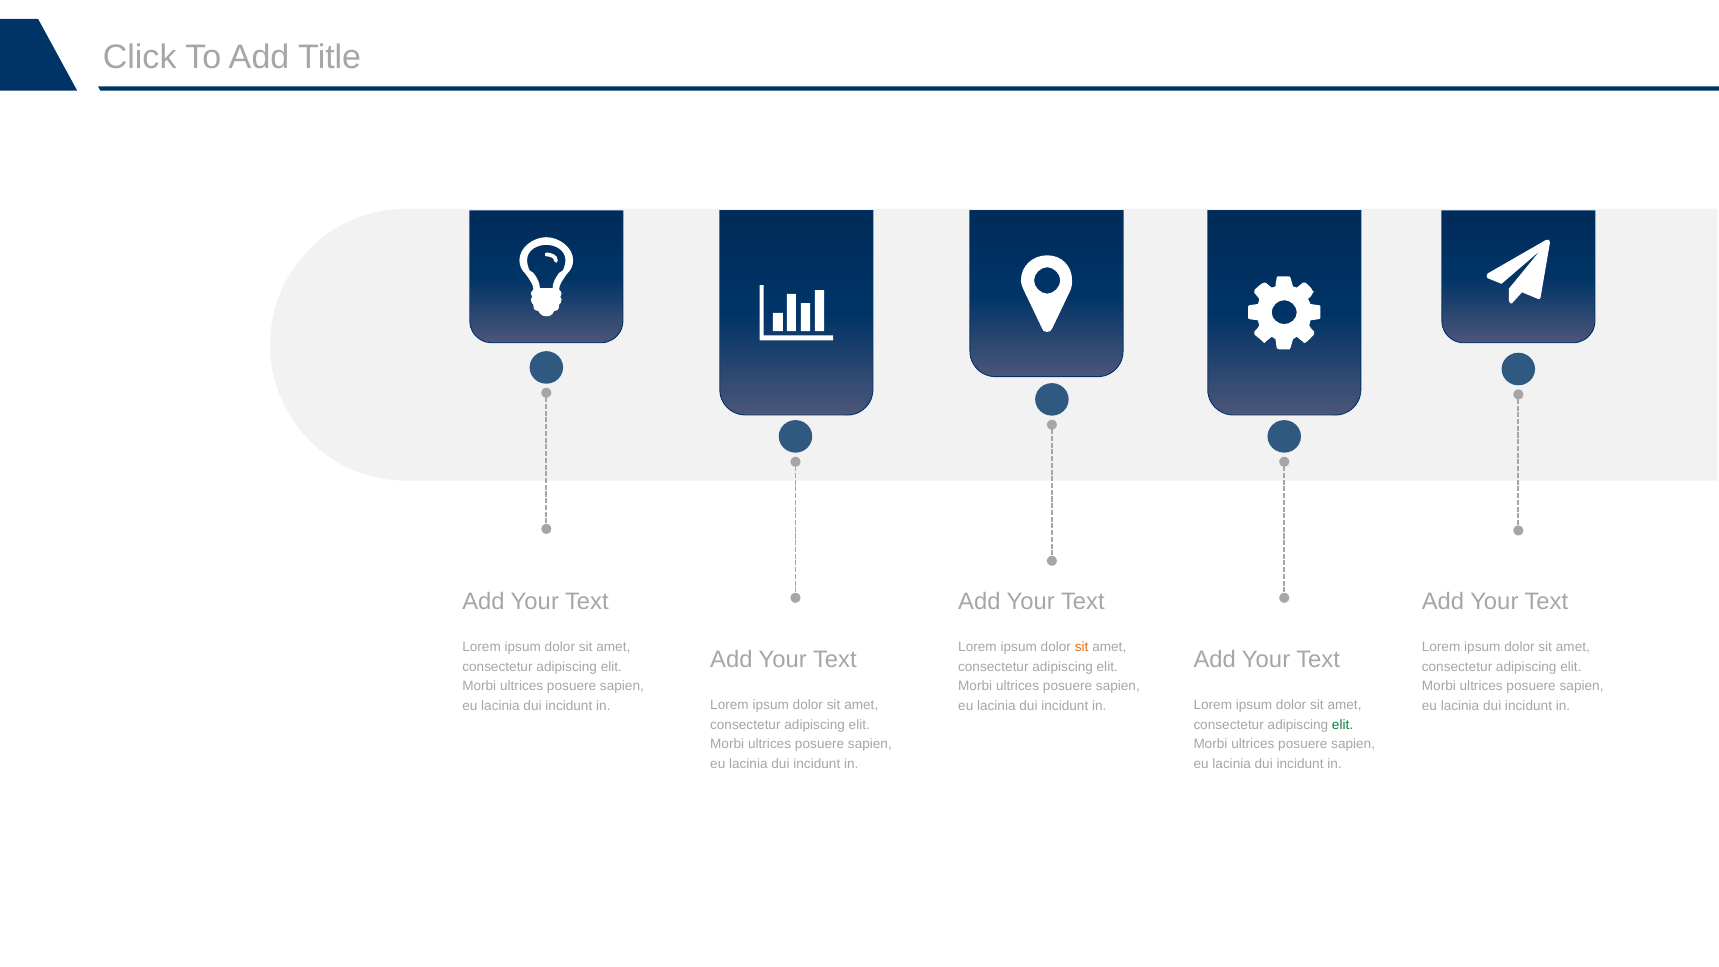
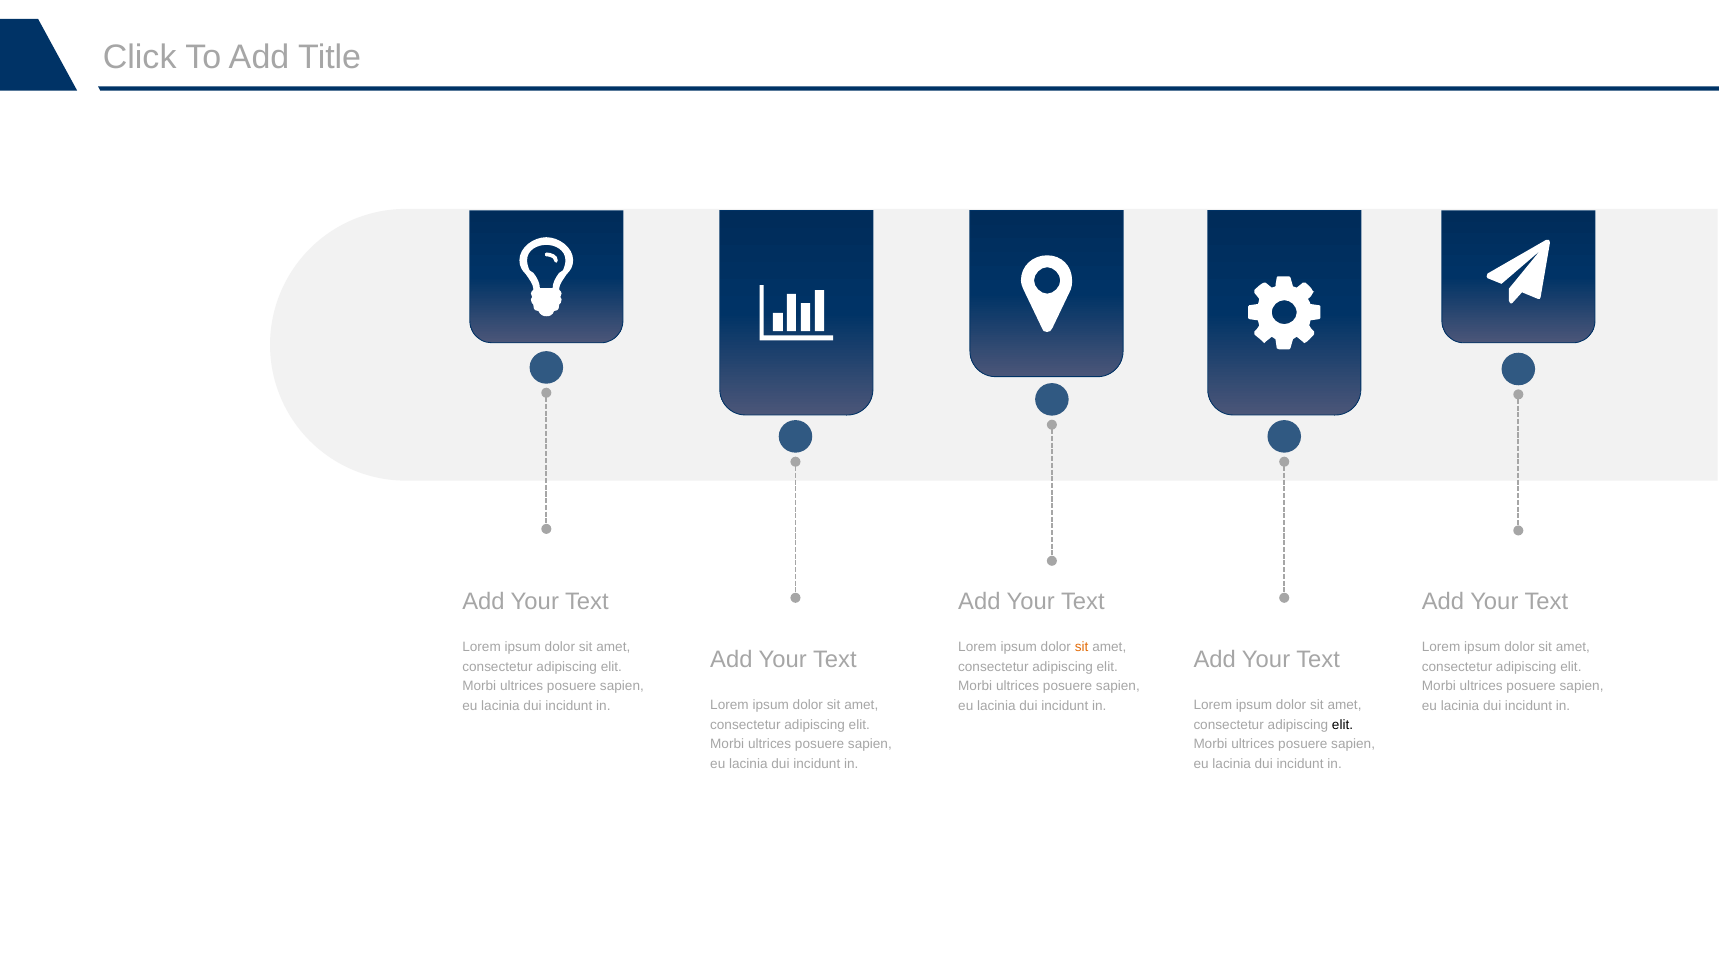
elit at (1343, 725) colour: green -> black
